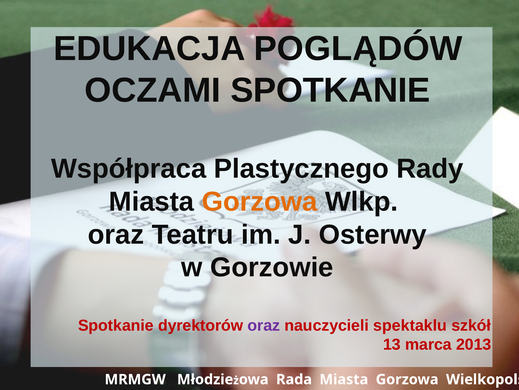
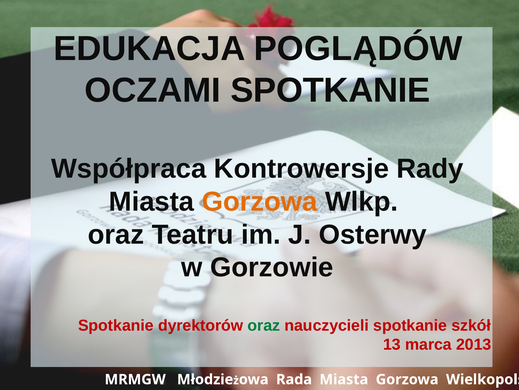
Plastycznego: Plastycznego -> Kontrowersje
oraz at (264, 325) colour: purple -> green
nauczycieli spektaklu: spektaklu -> spotkanie
